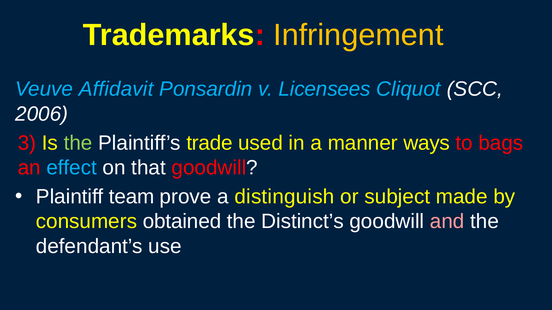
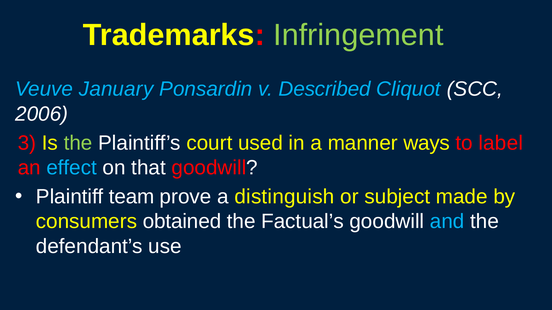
Infringement colour: yellow -> light green
Affidavit: Affidavit -> January
Licensees: Licensees -> Described
trade: trade -> court
bags: bags -> label
Distinct’s: Distinct’s -> Factual’s
and colour: pink -> light blue
